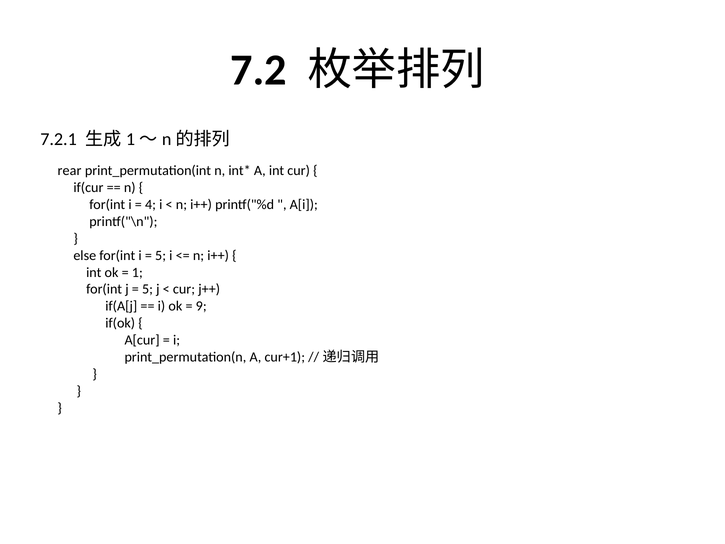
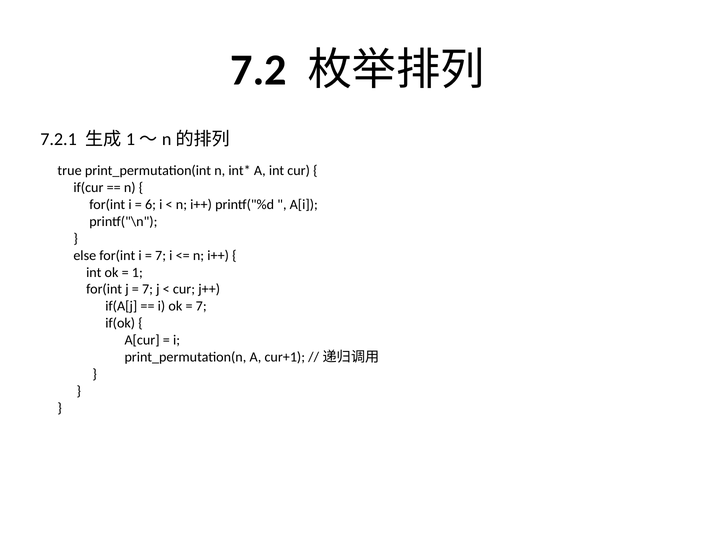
rear: rear -> true
4: 4 -> 6
5 at (161, 255): 5 -> 7
5 at (148, 289): 5 -> 7
9 at (201, 306): 9 -> 7
